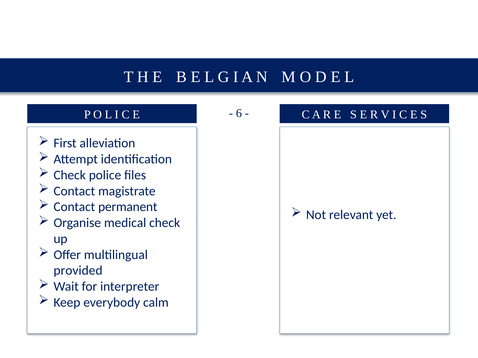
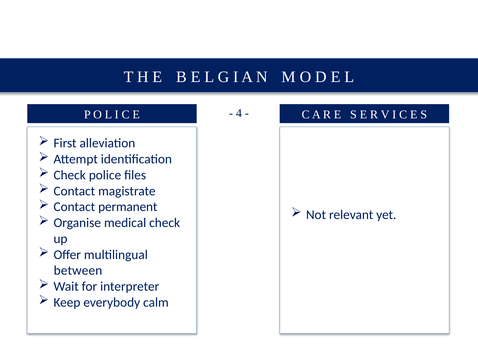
6: 6 -> 4
provided: provided -> between
